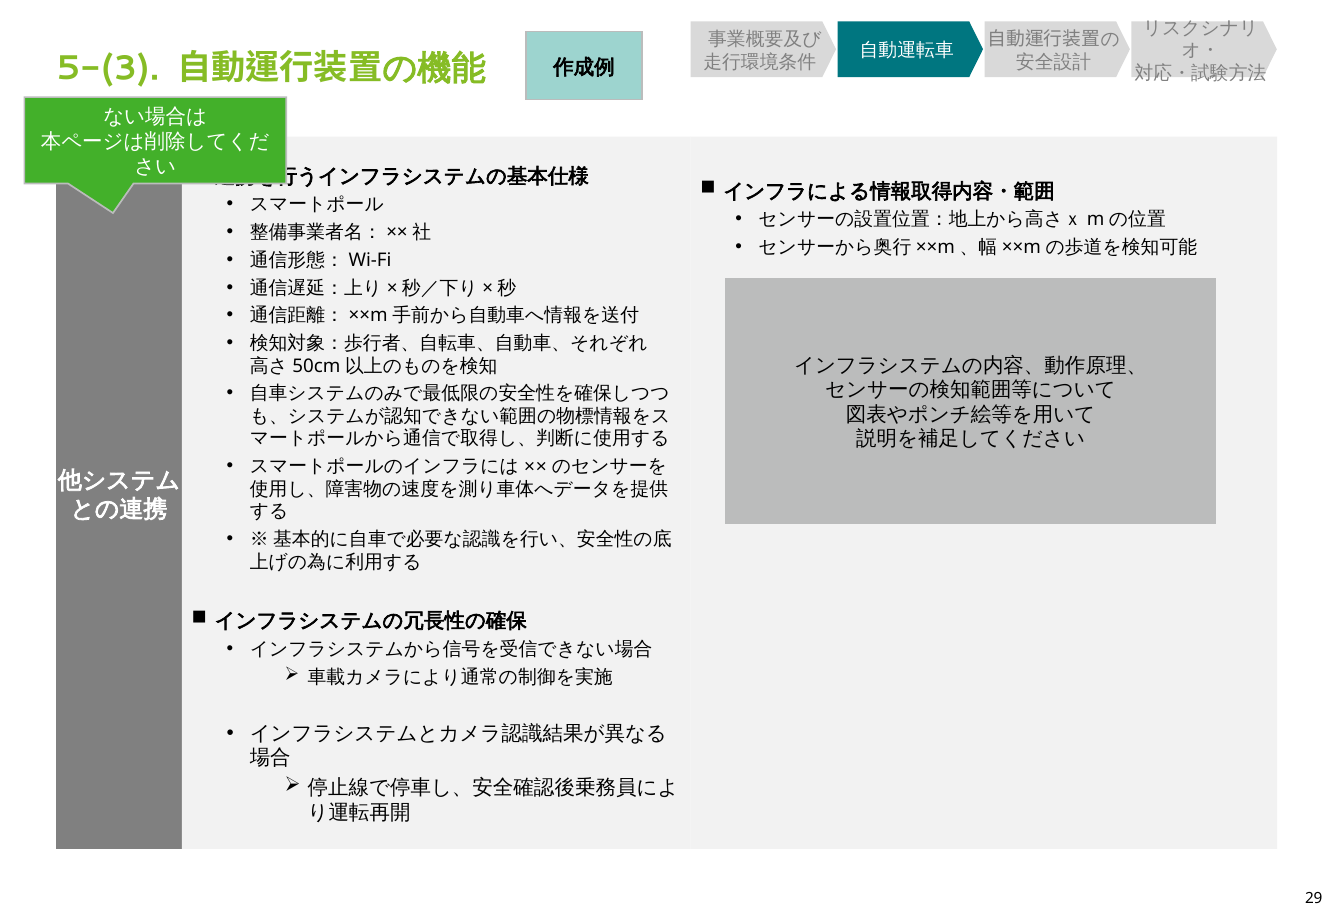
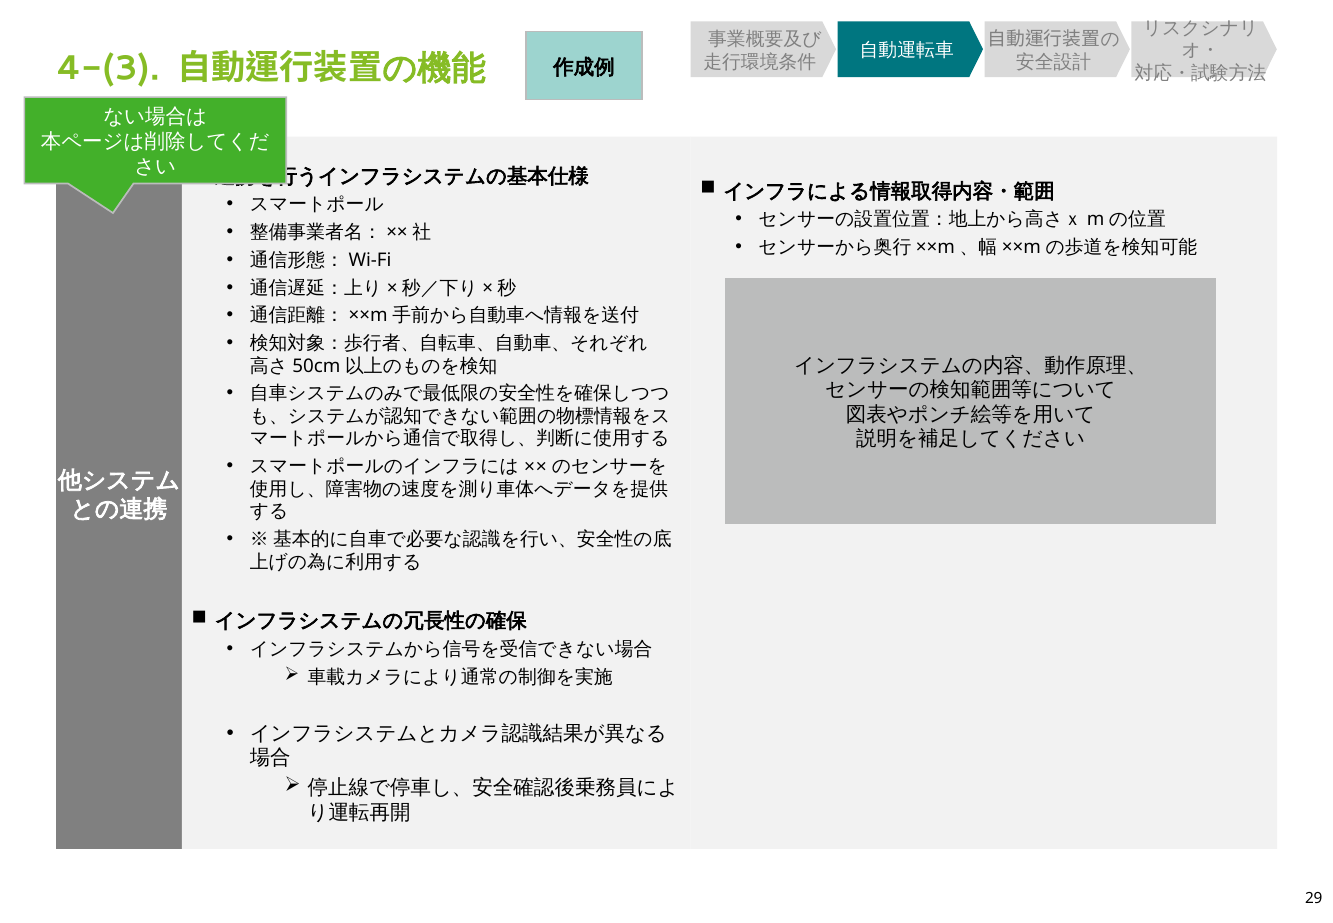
5-(3: 5-(3 -> 4-(3
